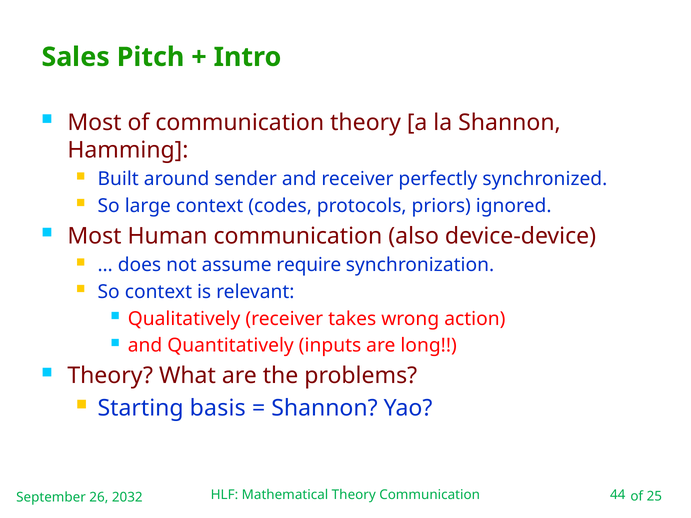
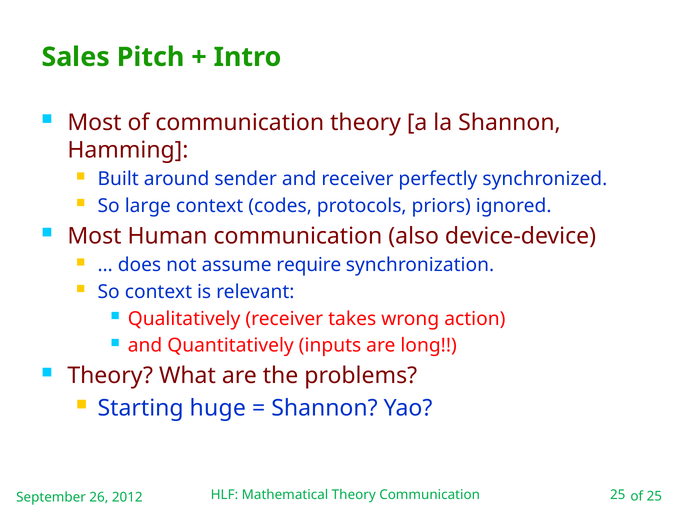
basis: basis -> huge
Communication 44: 44 -> 25
2032: 2032 -> 2012
